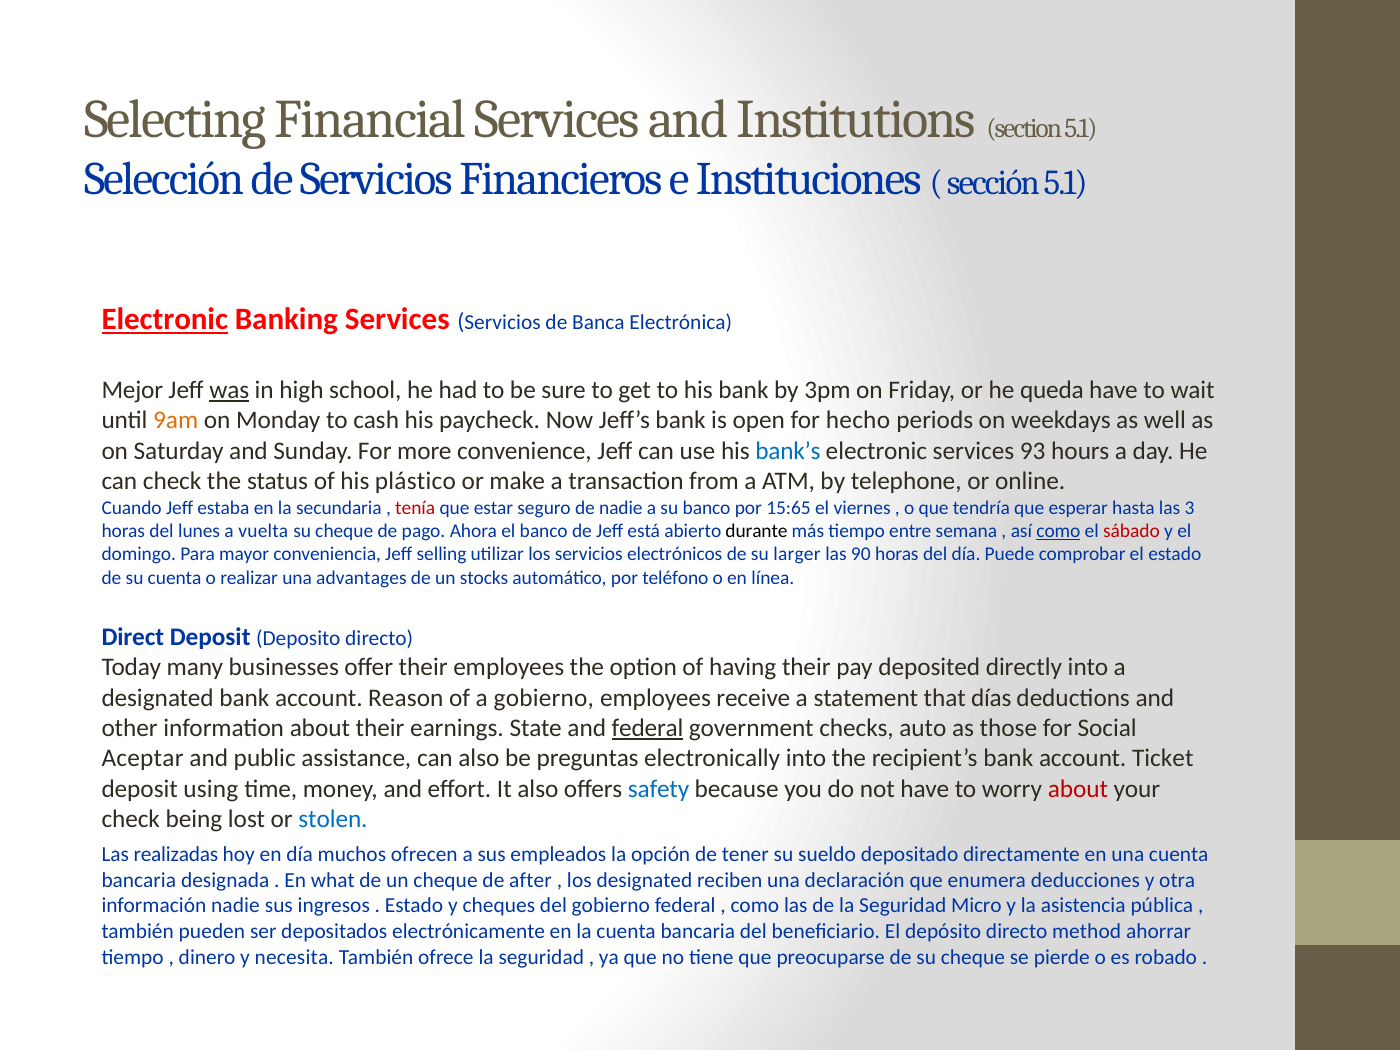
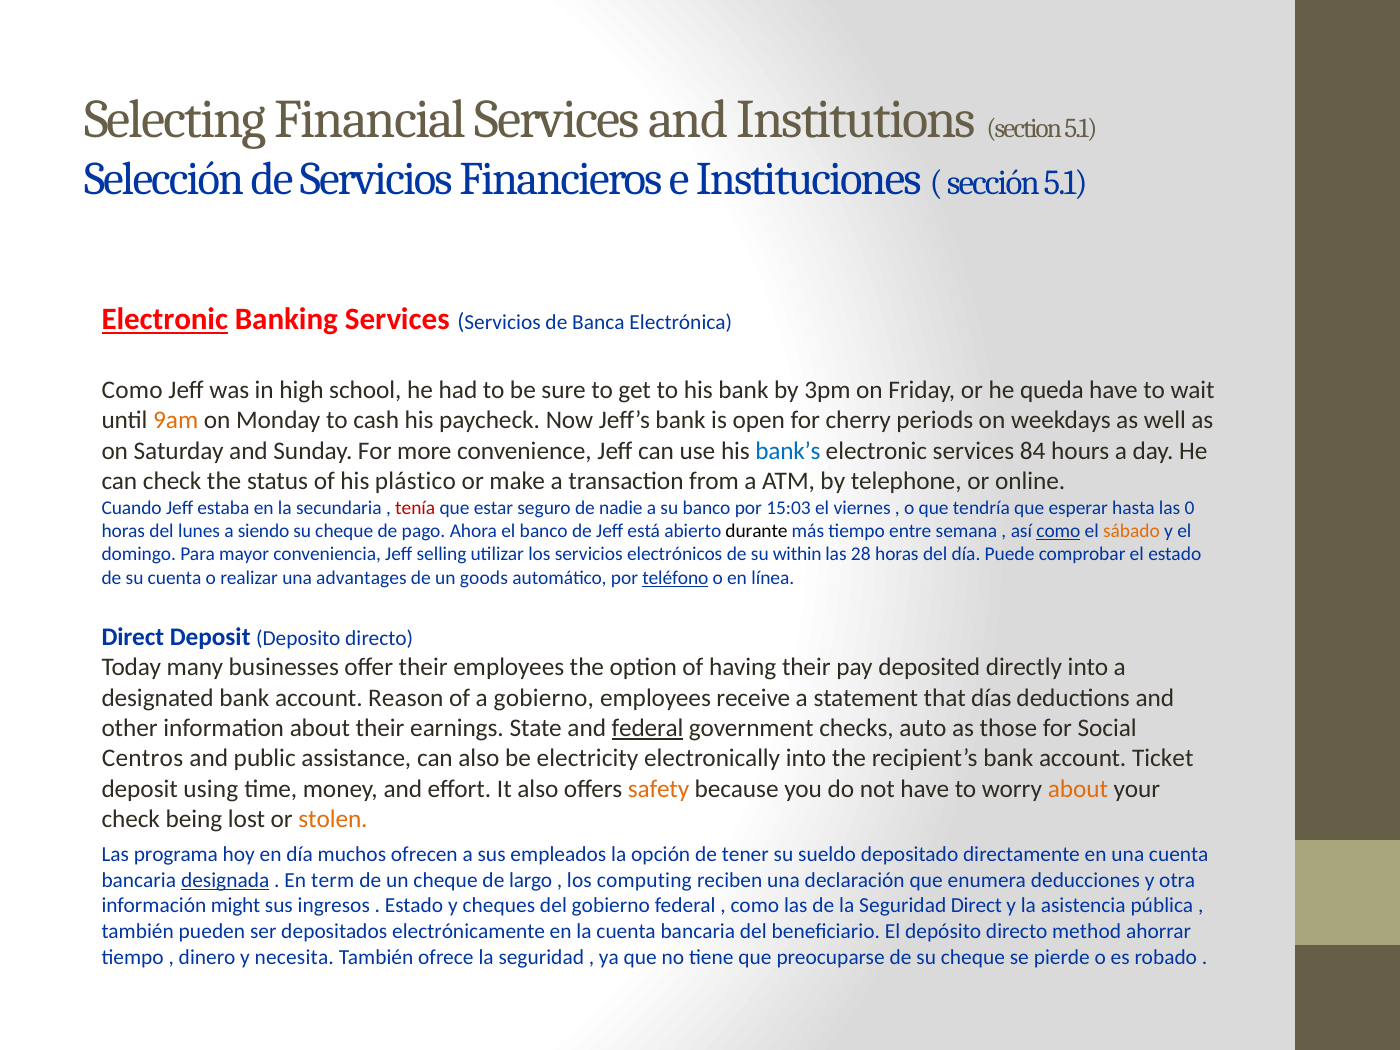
Mejor at (132, 390): Mejor -> Como
was underline: present -> none
hecho: hecho -> cherry
93: 93 -> 84
15:65: 15:65 -> 15:03
3: 3 -> 0
vuelta: vuelta -> siendo
sábado colour: red -> orange
larger: larger -> within
90: 90 -> 28
stocks: stocks -> goods
teléfono underline: none -> present
Aceptar: Aceptar -> Centros
preguntas: preguntas -> electricity
safety colour: blue -> orange
about at (1078, 789) colour: red -> orange
stolen colour: blue -> orange
realizadas: realizadas -> programa
designada underline: none -> present
what: what -> term
after: after -> largo
los designated: designated -> computing
información nadie: nadie -> might
Seguridad Micro: Micro -> Direct
